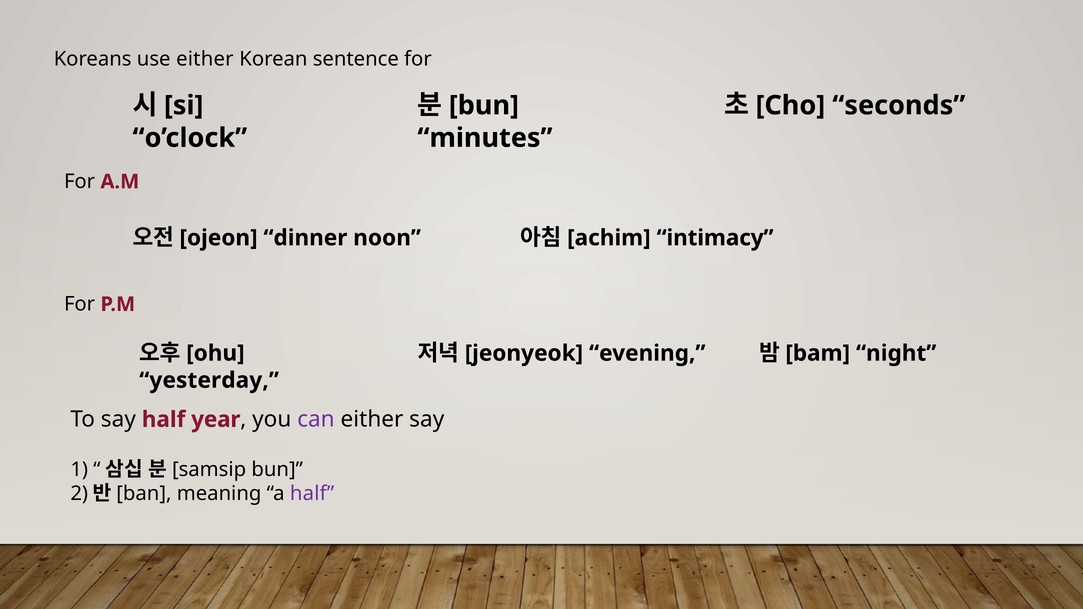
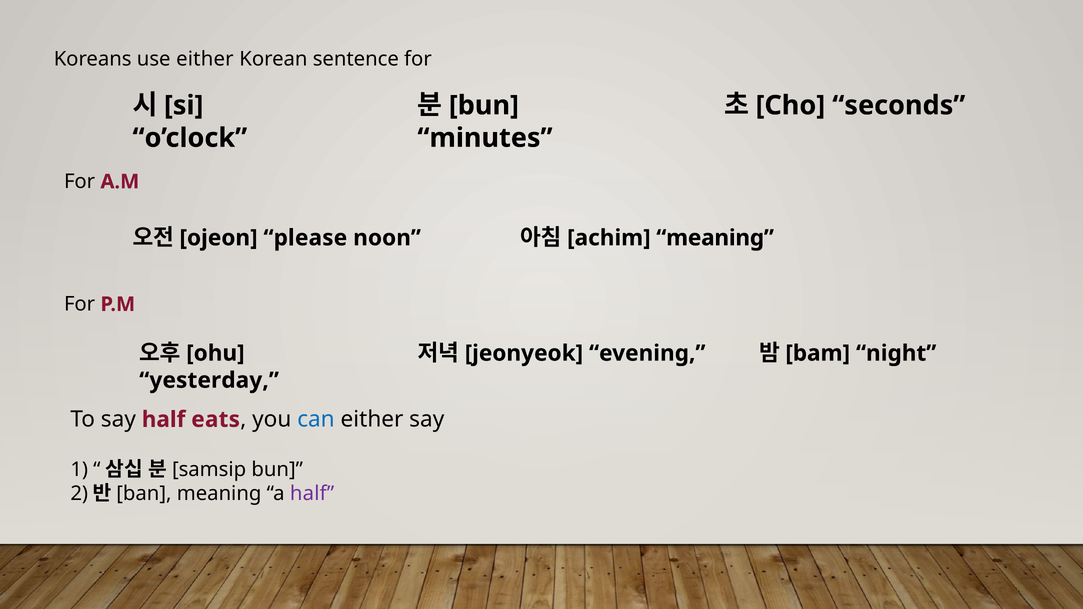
dinner: dinner -> please
intimacy at (715, 238): intimacy -> meaning
year: year -> eats
can colour: purple -> blue
